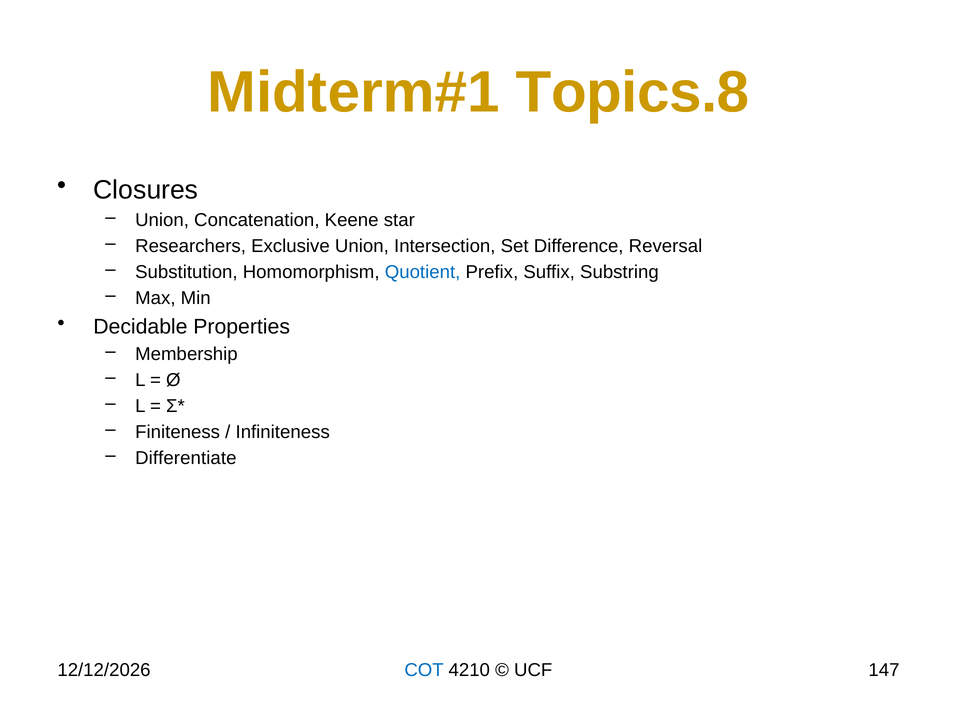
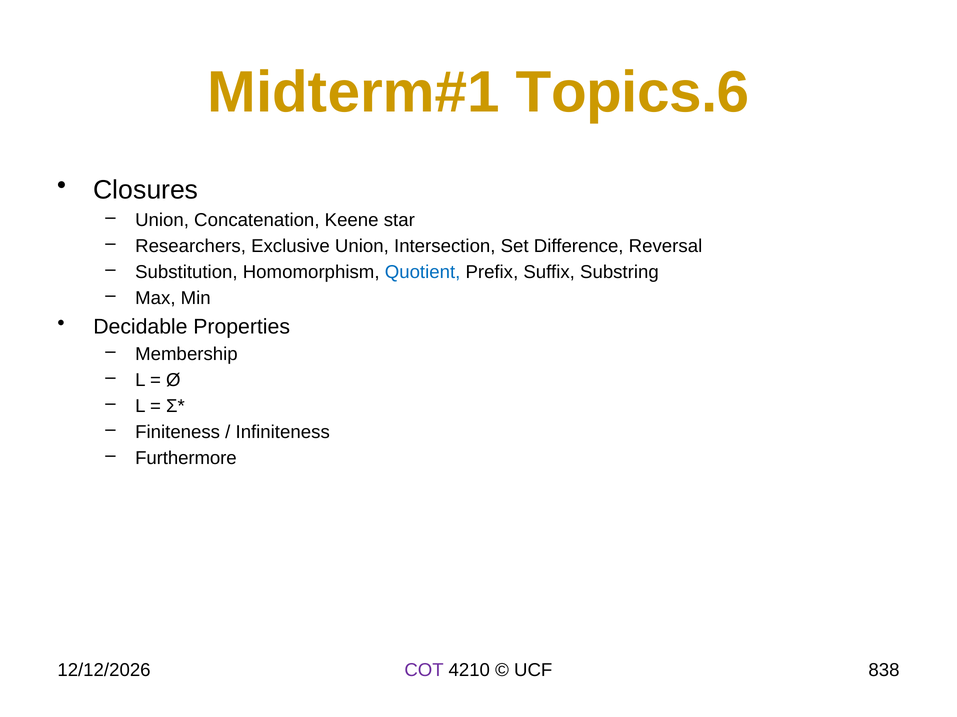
Topics.8: Topics.8 -> Topics.6
Differentiate: Differentiate -> Furthermore
COT colour: blue -> purple
147: 147 -> 838
